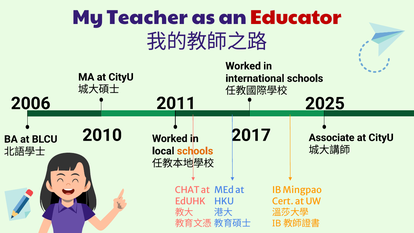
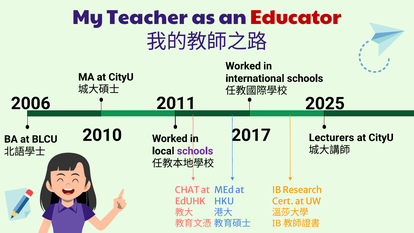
Associate: Associate -> Lecturers
schools at (195, 151) colour: orange -> purple
Mingpao: Mingpao -> Research
